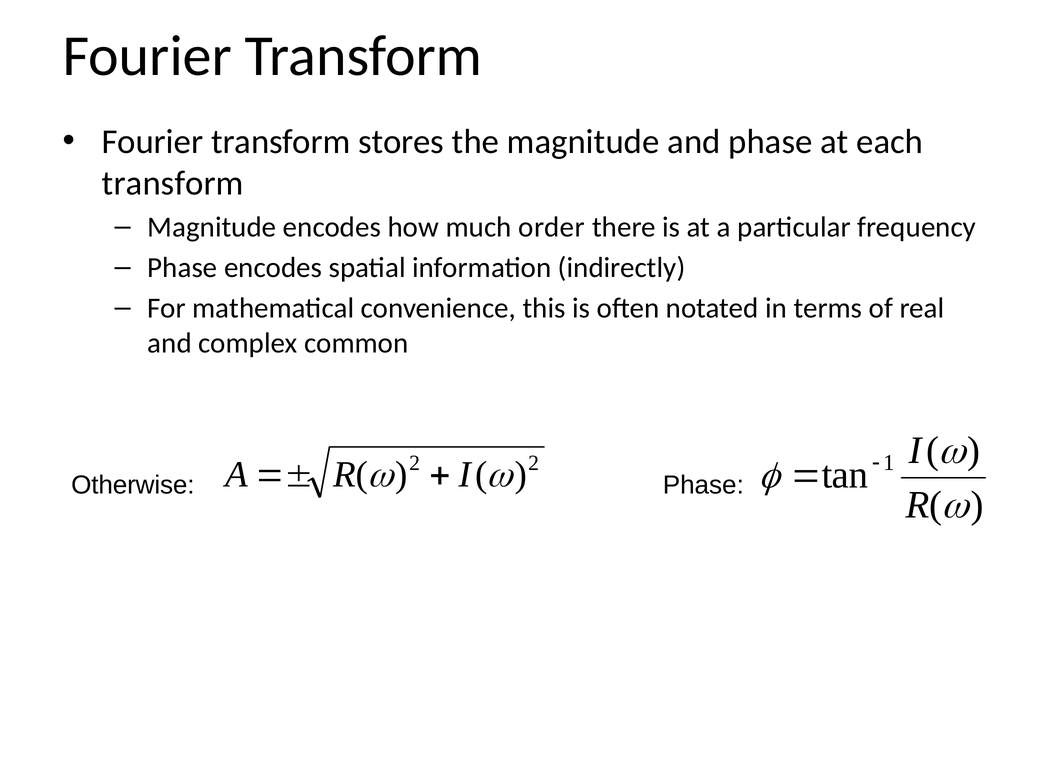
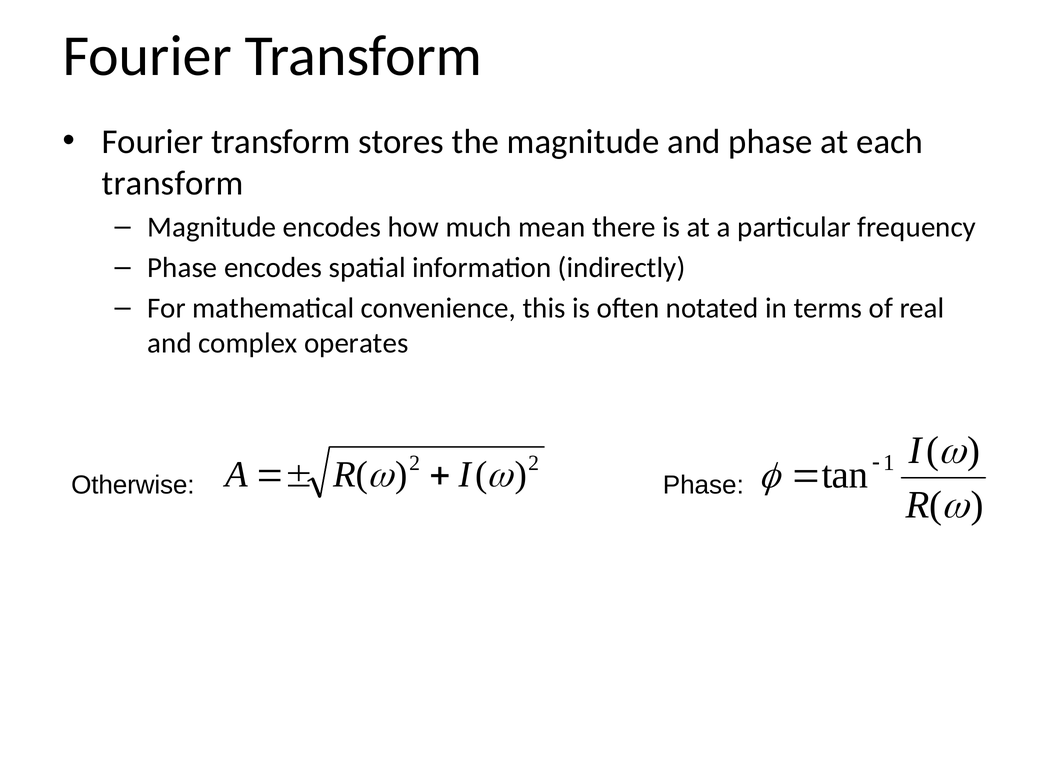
order: order -> mean
common: common -> operates
